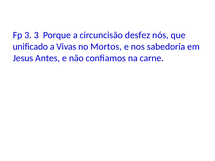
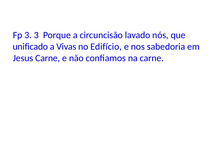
desfez: desfez -> lavado
Mortos: Mortos -> Edifício
Jesus Antes: Antes -> Carne
